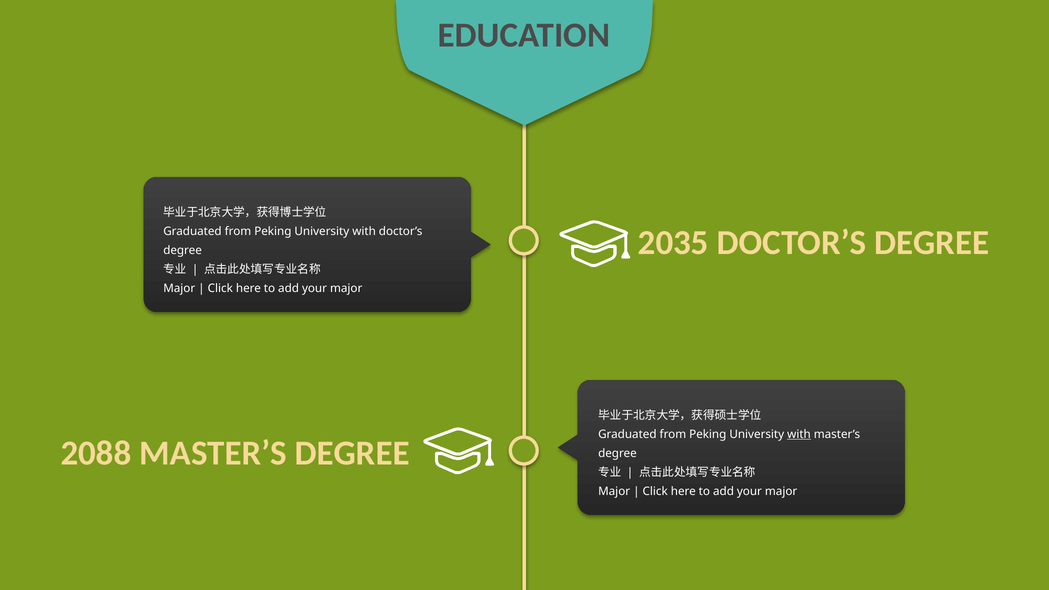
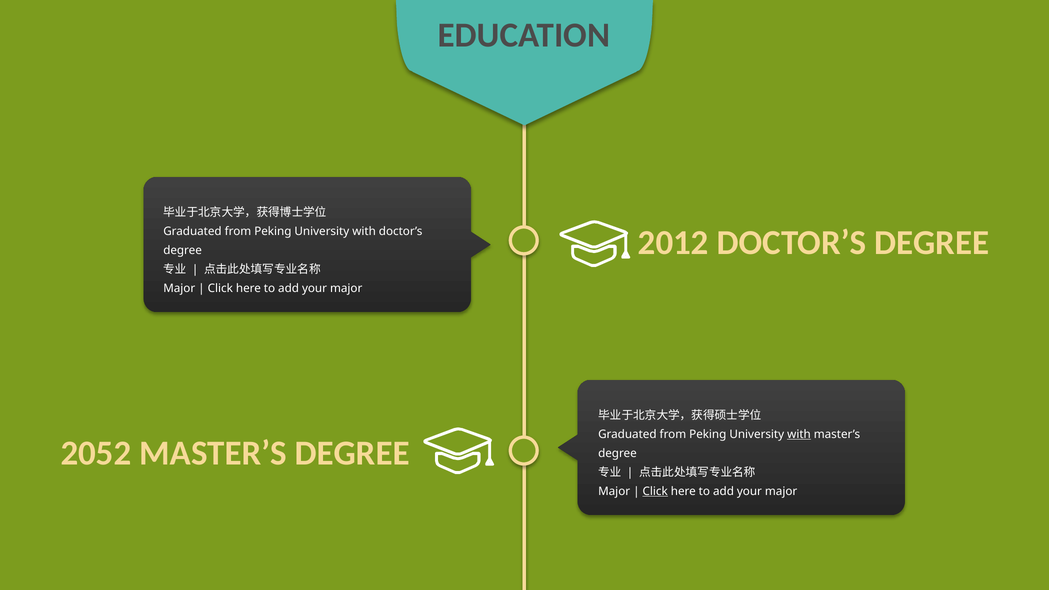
2035: 2035 -> 2012
2088: 2088 -> 2052
Click at (655, 491) underline: none -> present
